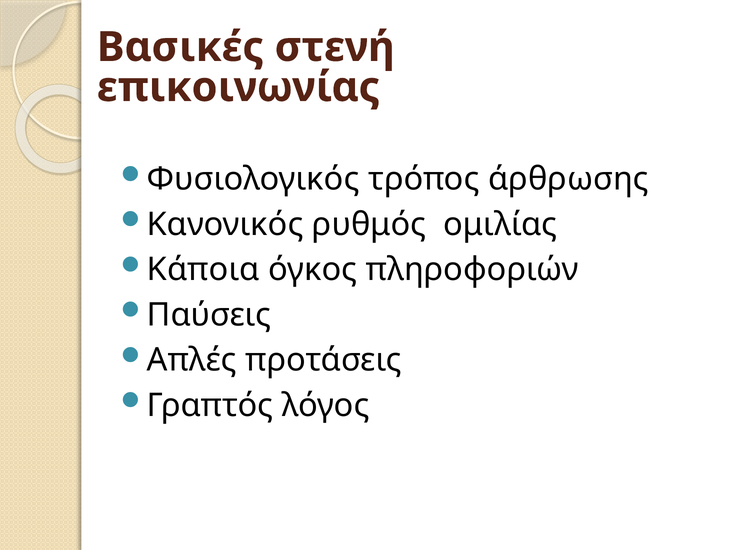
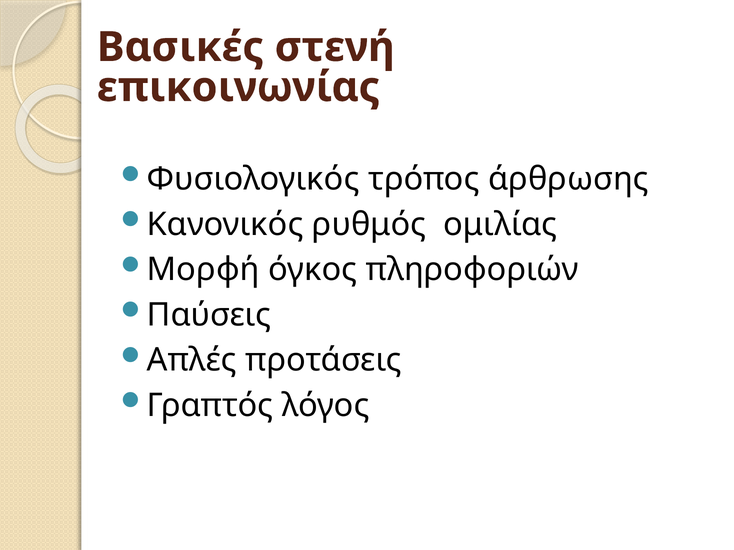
Κάποια: Κάποια -> Μορφή
